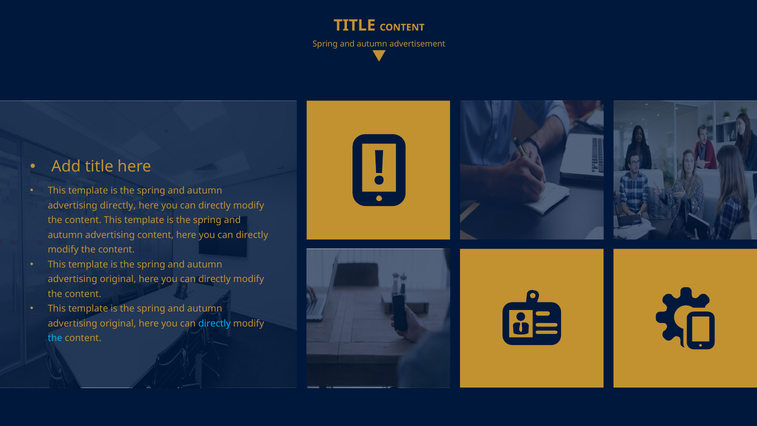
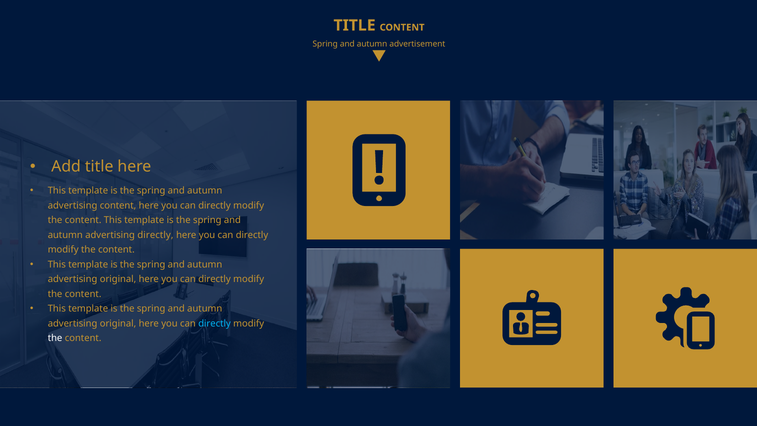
advertising directly: directly -> content
advertising content: content -> directly
the at (55, 338) colour: light blue -> white
